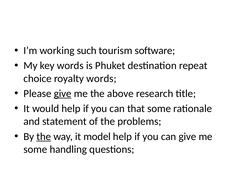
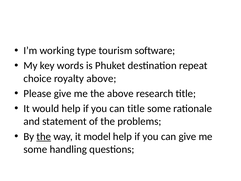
such: such -> type
royalty words: words -> above
give at (63, 93) underline: present -> none
can that: that -> title
